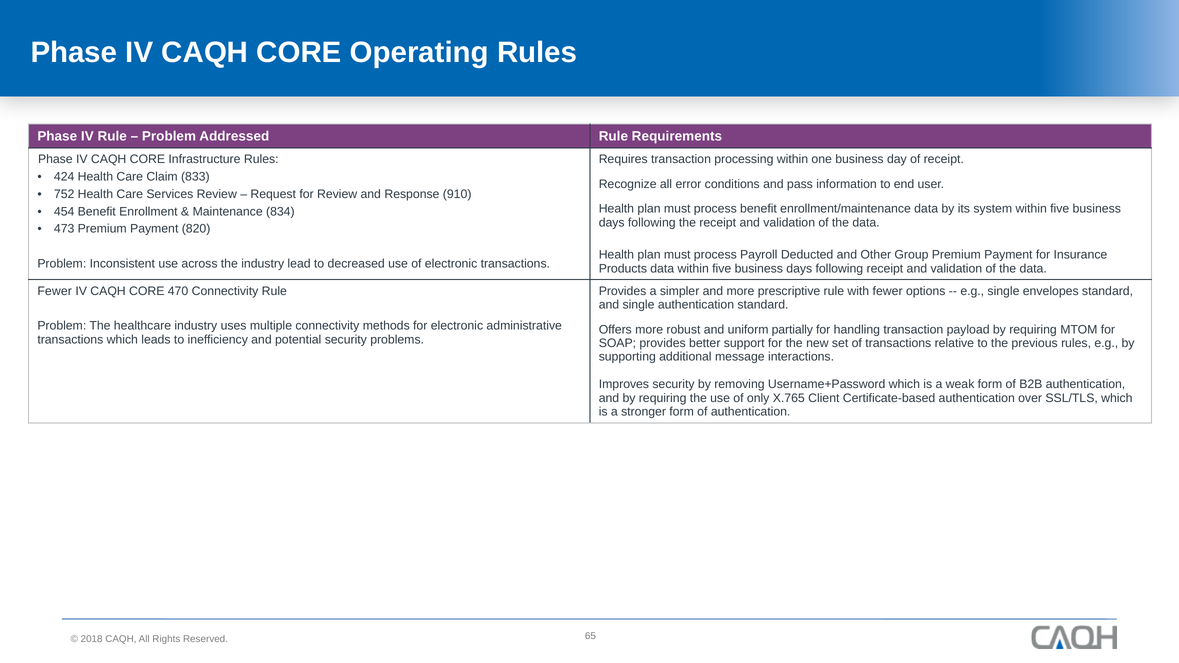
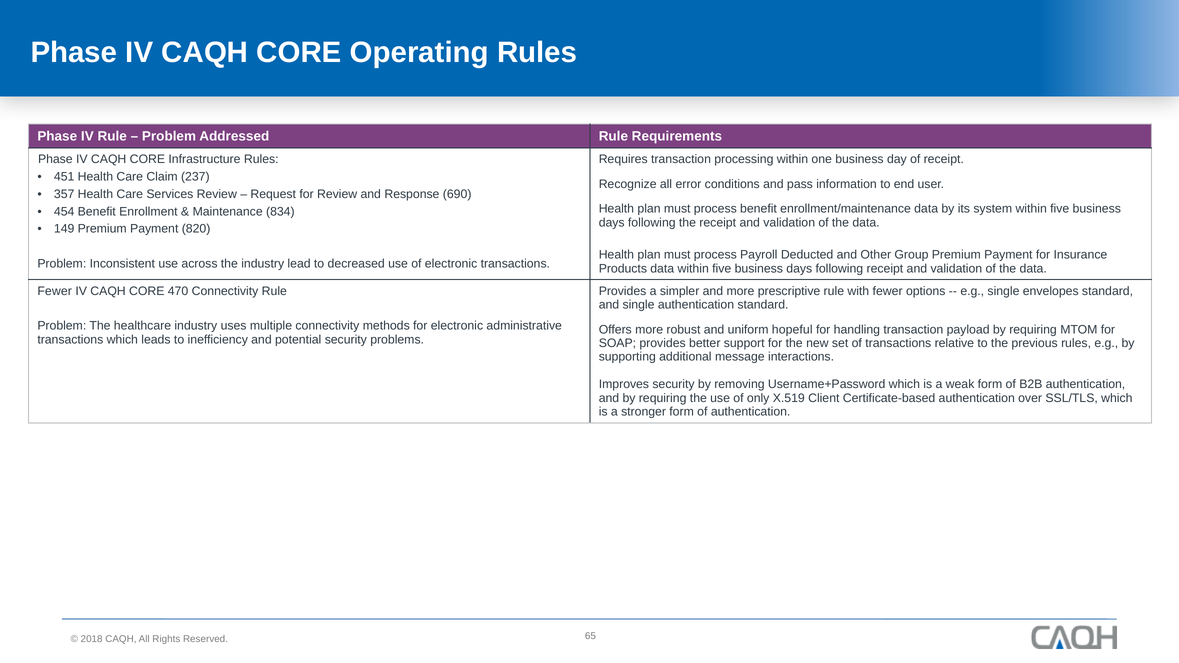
424: 424 -> 451
833: 833 -> 237
752: 752 -> 357
910: 910 -> 690
473: 473 -> 149
partially: partially -> hopeful
X.765: X.765 -> X.519
